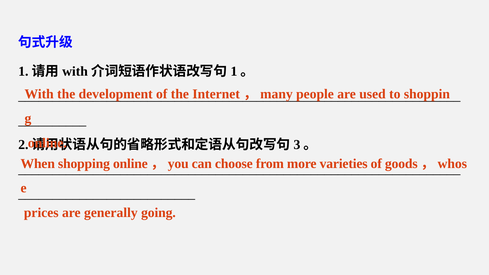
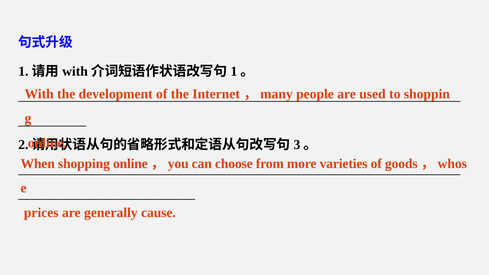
going: going -> cause
